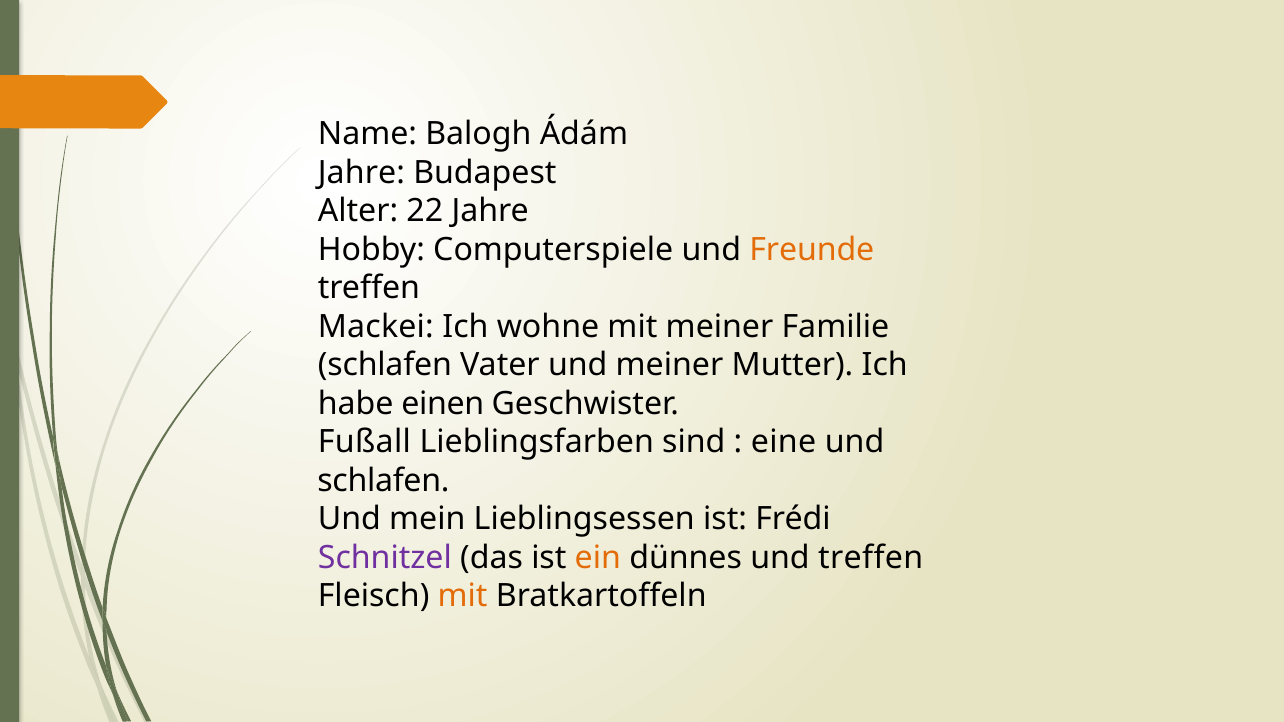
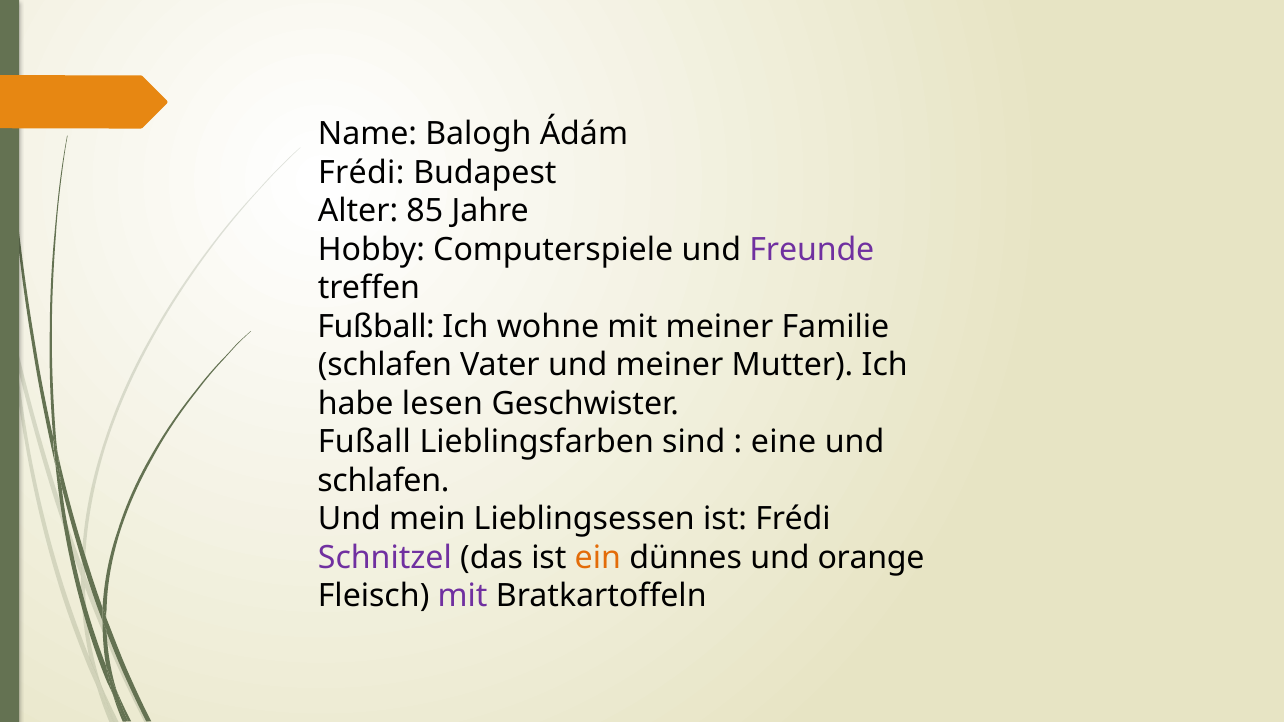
Jahre at (361, 172): Jahre -> Frédi
22: 22 -> 85
Freunde colour: orange -> purple
Mackei: Mackei -> Fußball
einen: einen -> lesen
und treffen: treffen -> orange
mit at (463, 596) colour: orange -> purple
